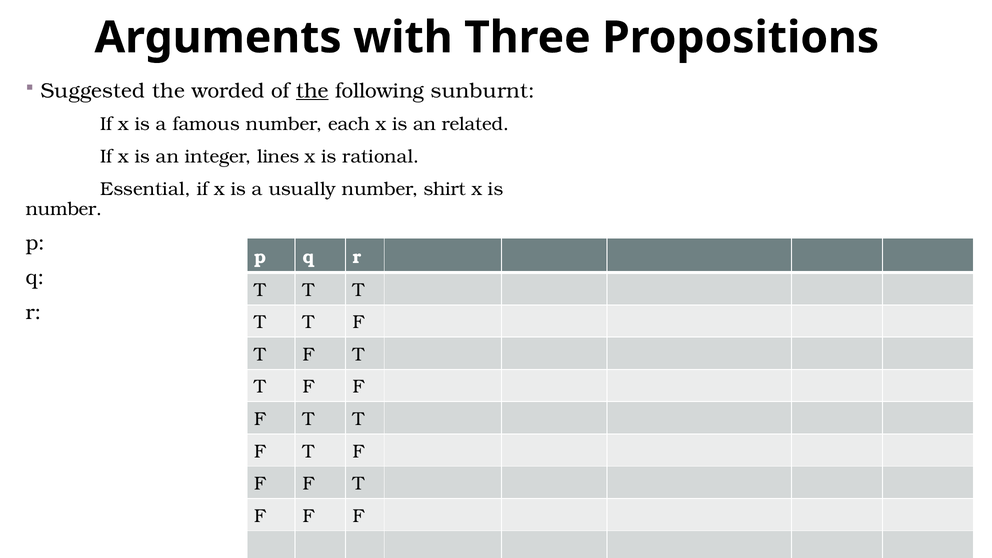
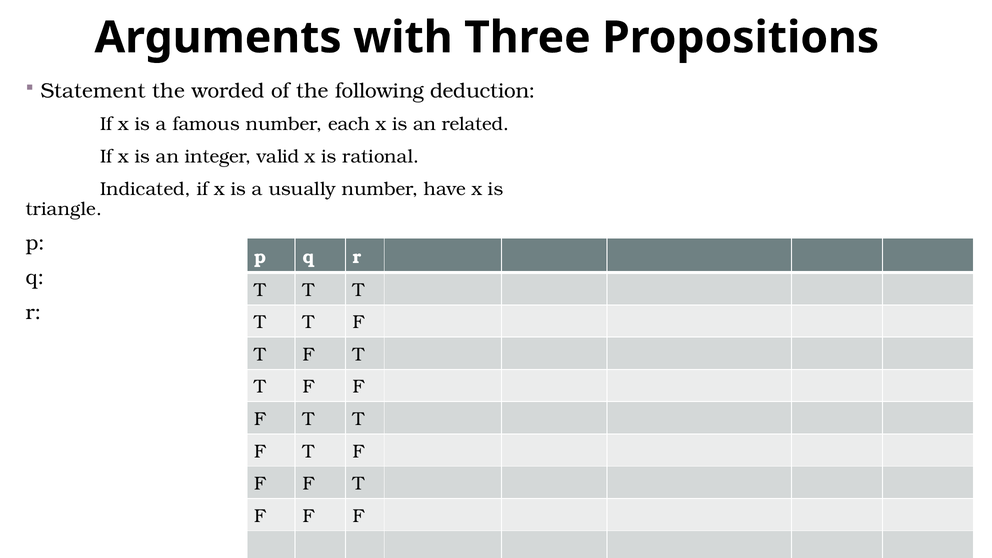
Suggested: Suggested -> Statement
the at (312, 91) underline: present -> none
sunburnt: sunburnt -> deduction
lines: lines -> valid
Essential: Essential -> Indicated
shirt: shirt -> have
number at (64, 209): number -> triangle
